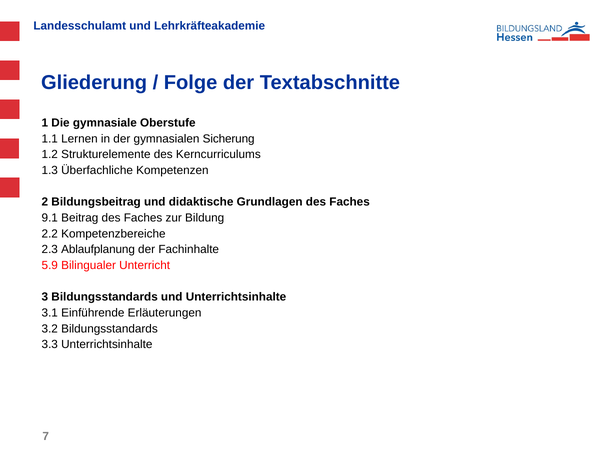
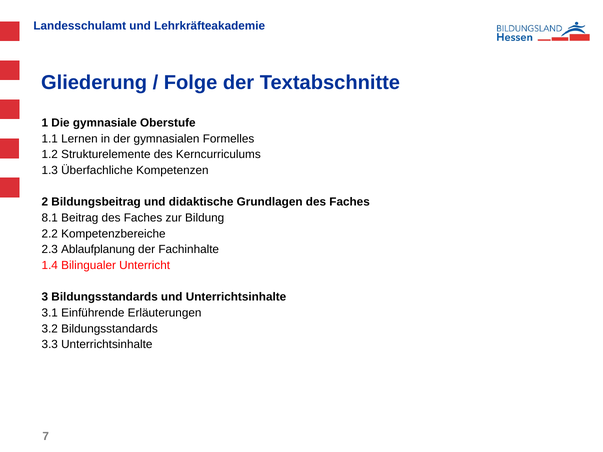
Sicherung: Sicherung -> Formelles
9.1: 9.1 -> 8.1
5.9: 5.9 -> 1.4
